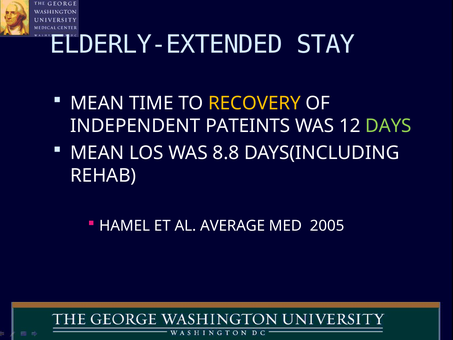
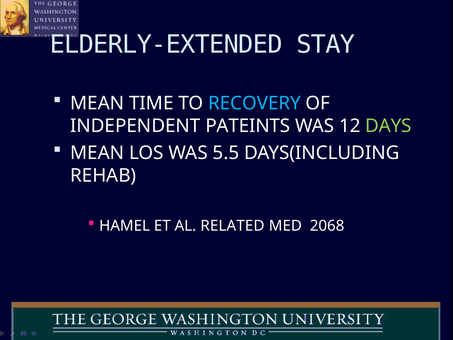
RECOVERY colour: yellow -> light blue
8.8: 8.8 -> 5.5
AVERAGE: AVERAGE -> RELATED
2005: 2005 -> 2068
